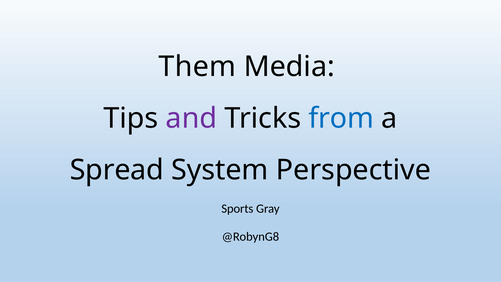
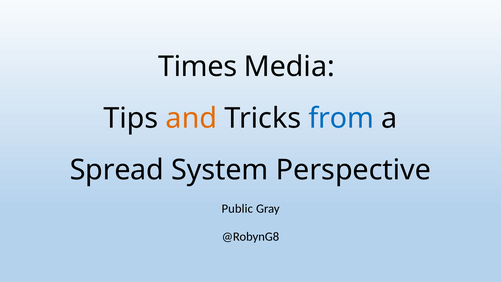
Them: Them -> Times
and colour: purple -> orange
Sports: Sports -> Public
